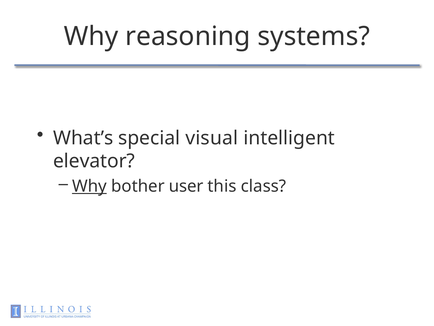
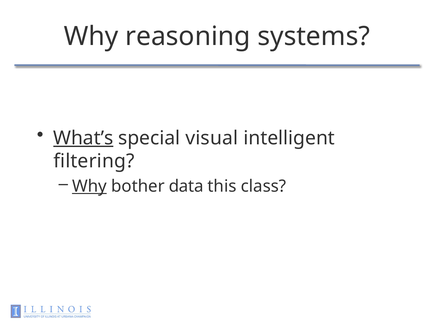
What’s underline: none -> present
elevator: elevator -> filtering
user: user -> data
